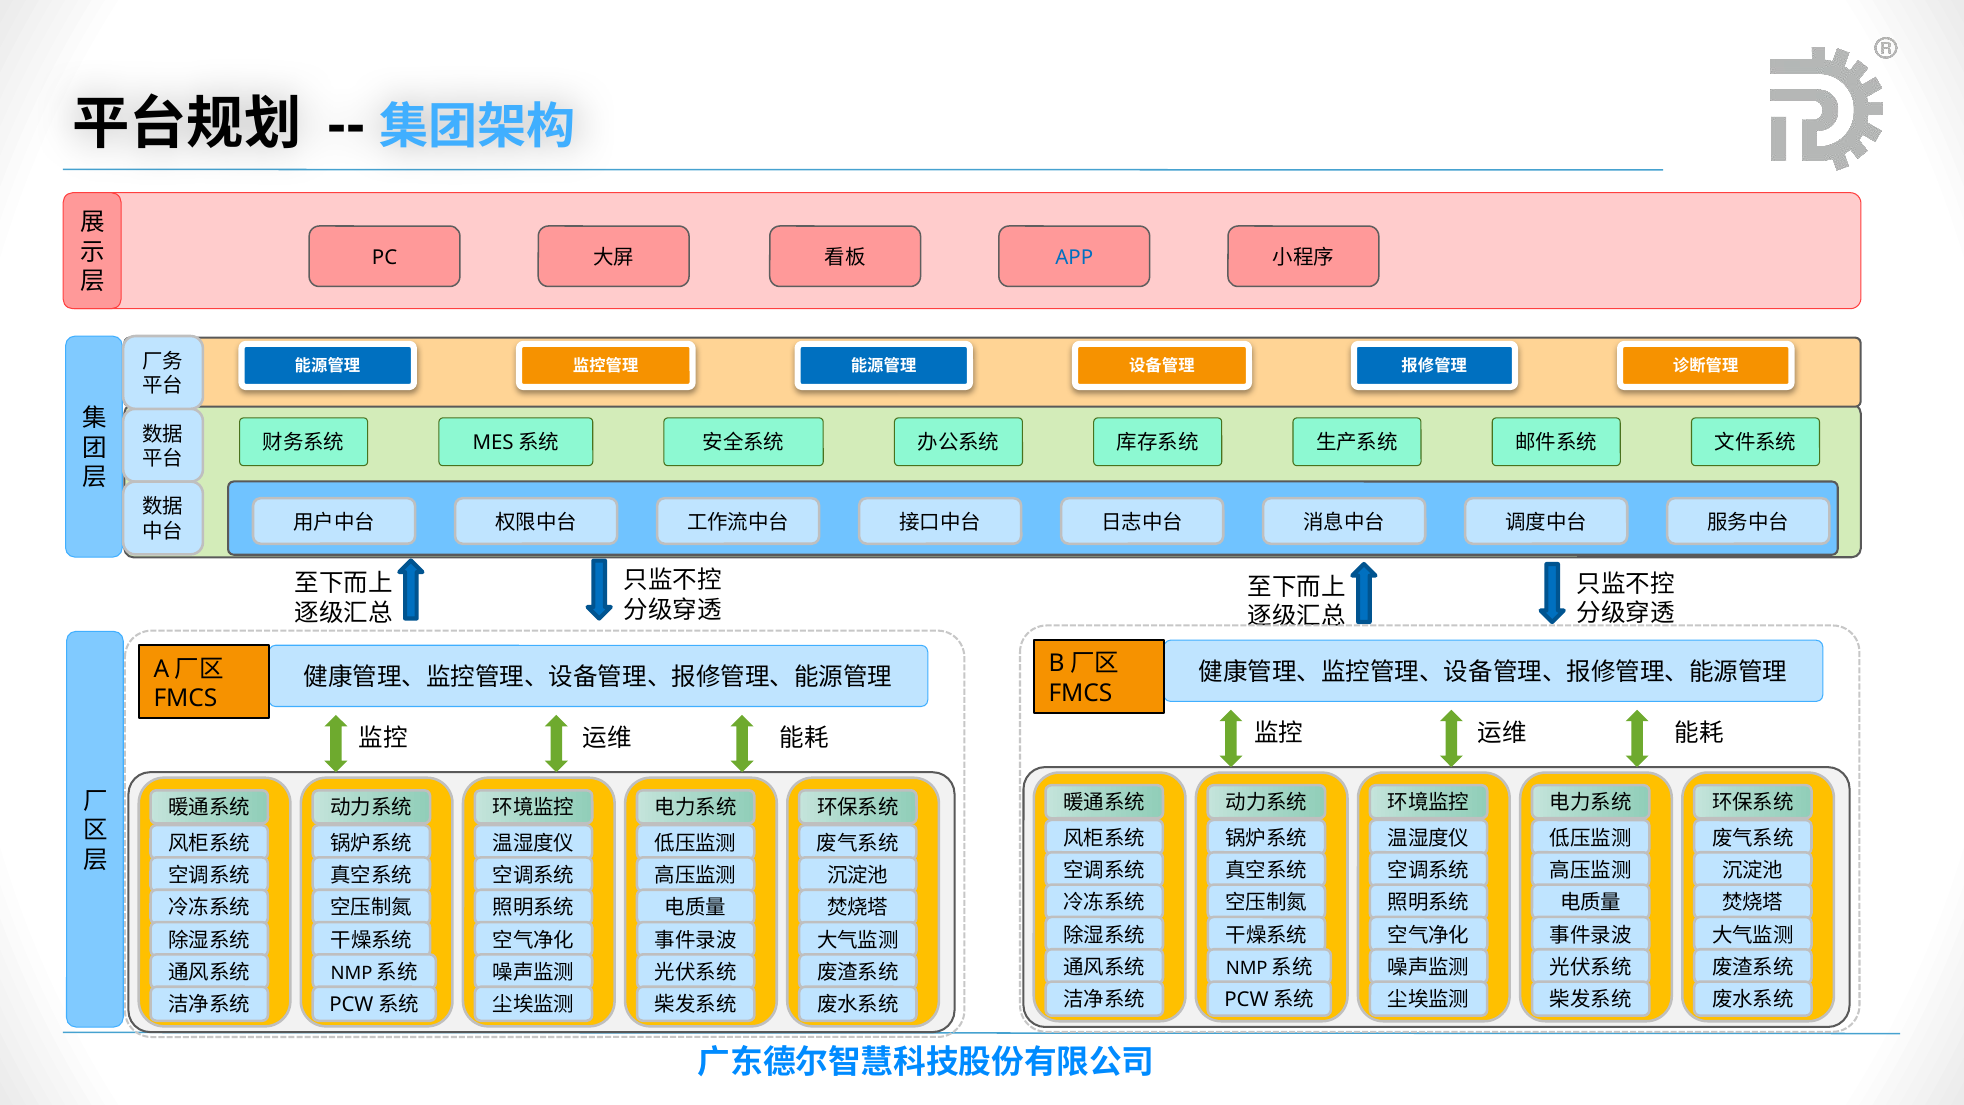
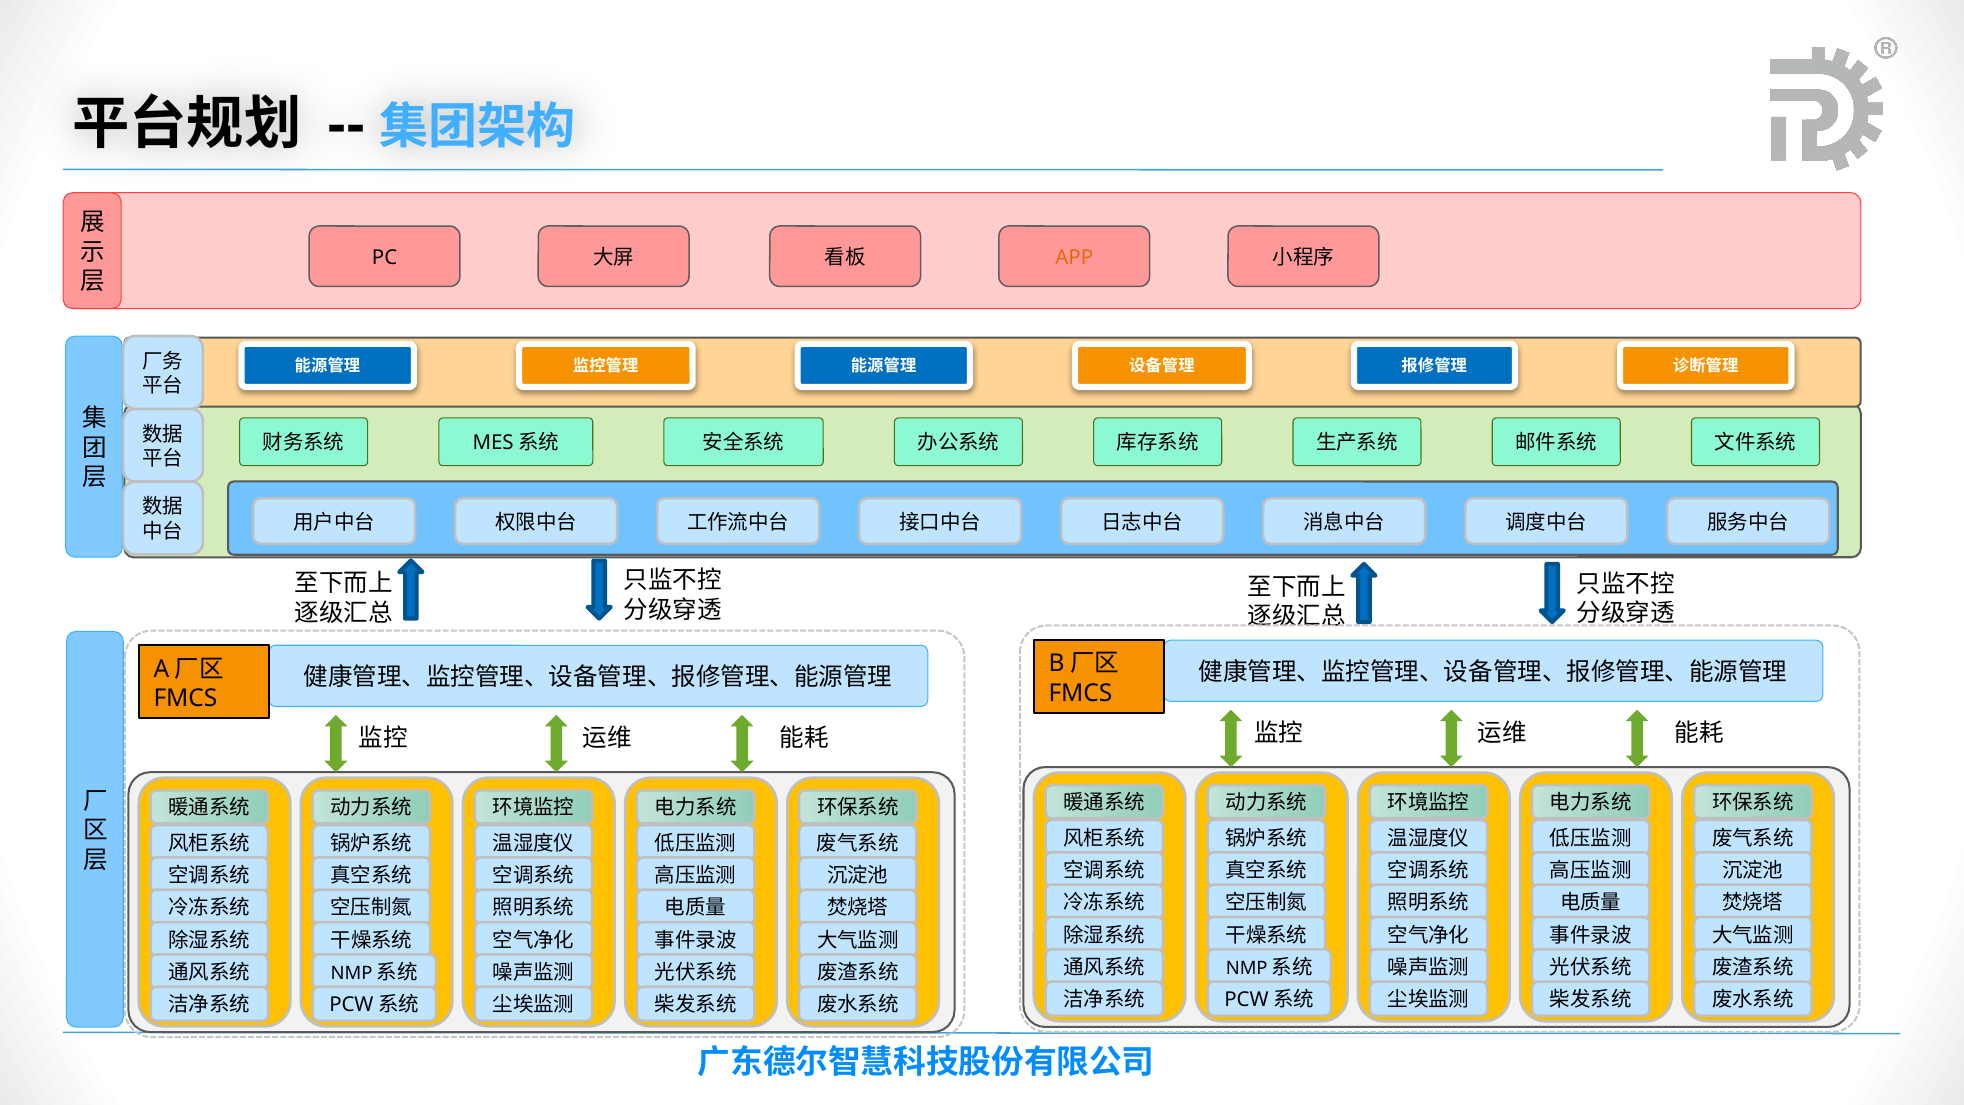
APP colour: blue -> orange
